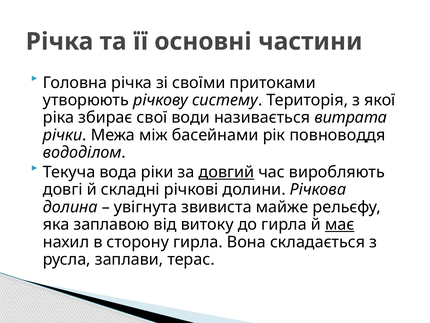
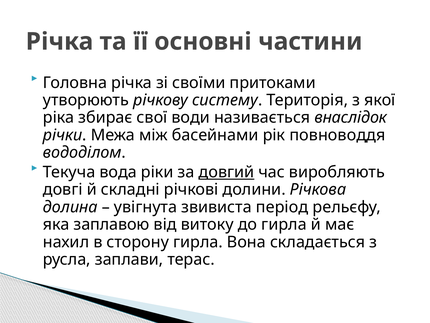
витрата: витрата -> внаслідок
майже: майже -> період
має underline: present -> none
